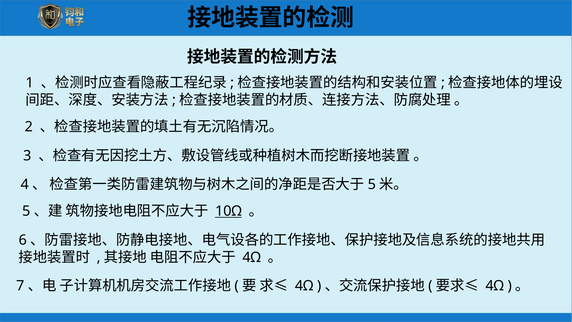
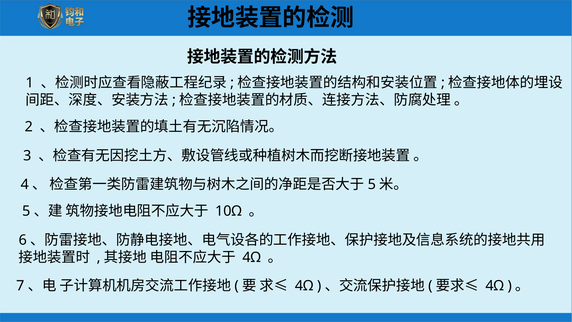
10Ω underline: present -> none
